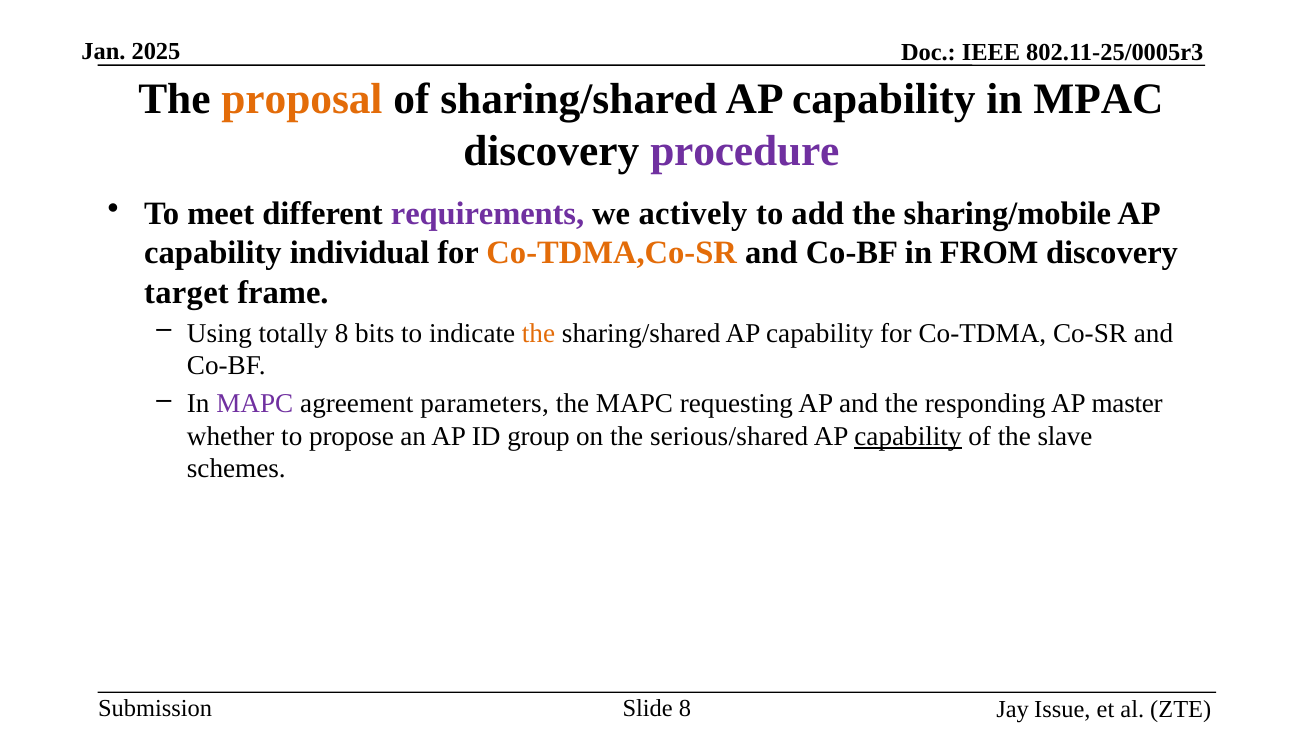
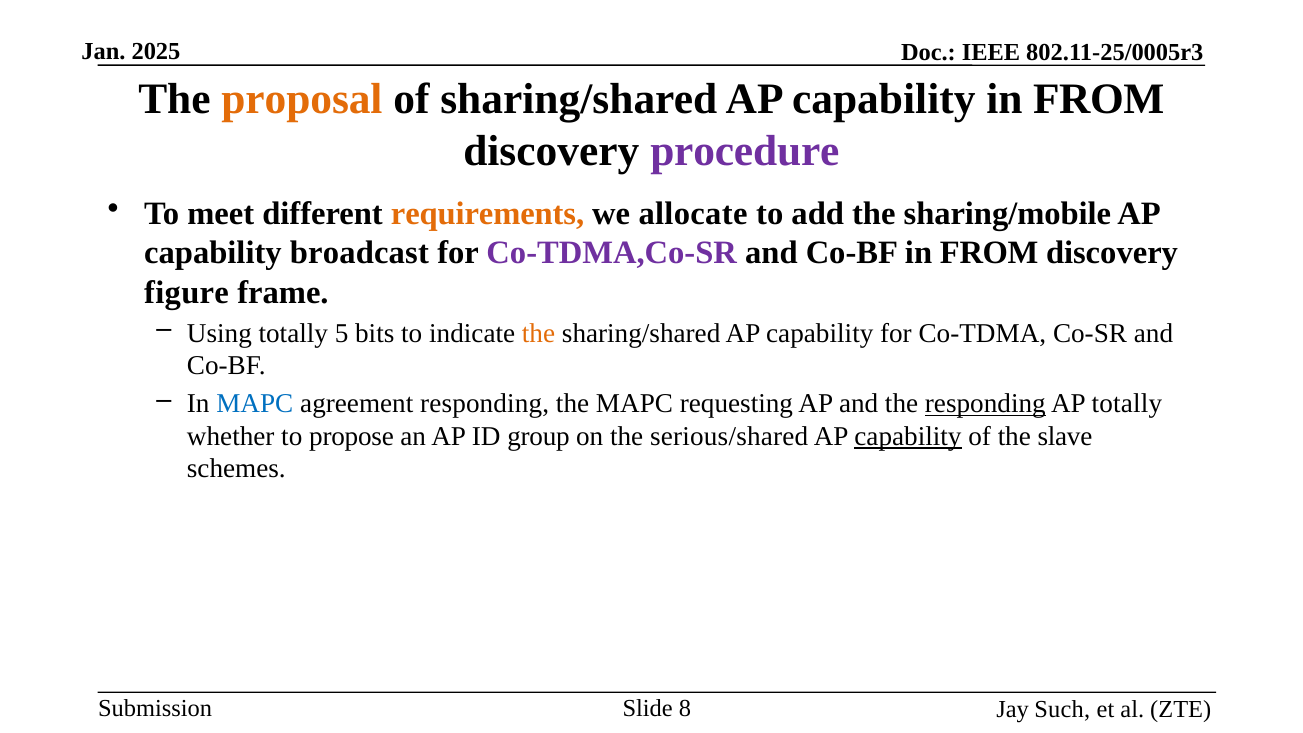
capability in MPAC: MPAC -> FROM
requirements colour: purple -> orange
actively: actively -> allocate
individual: individual -> broadcast
Co-TDMA,Co-SR colour: orange -> purple
target: target -> figure
totally 8: 8 -> 5
MAPC at (255, 404) colour: purple -> blue
agreement parameters: parameters -> responding
responding at (985, 404) underline: none -> present
AP master: master -> totally
Issue: Issue -> Such
